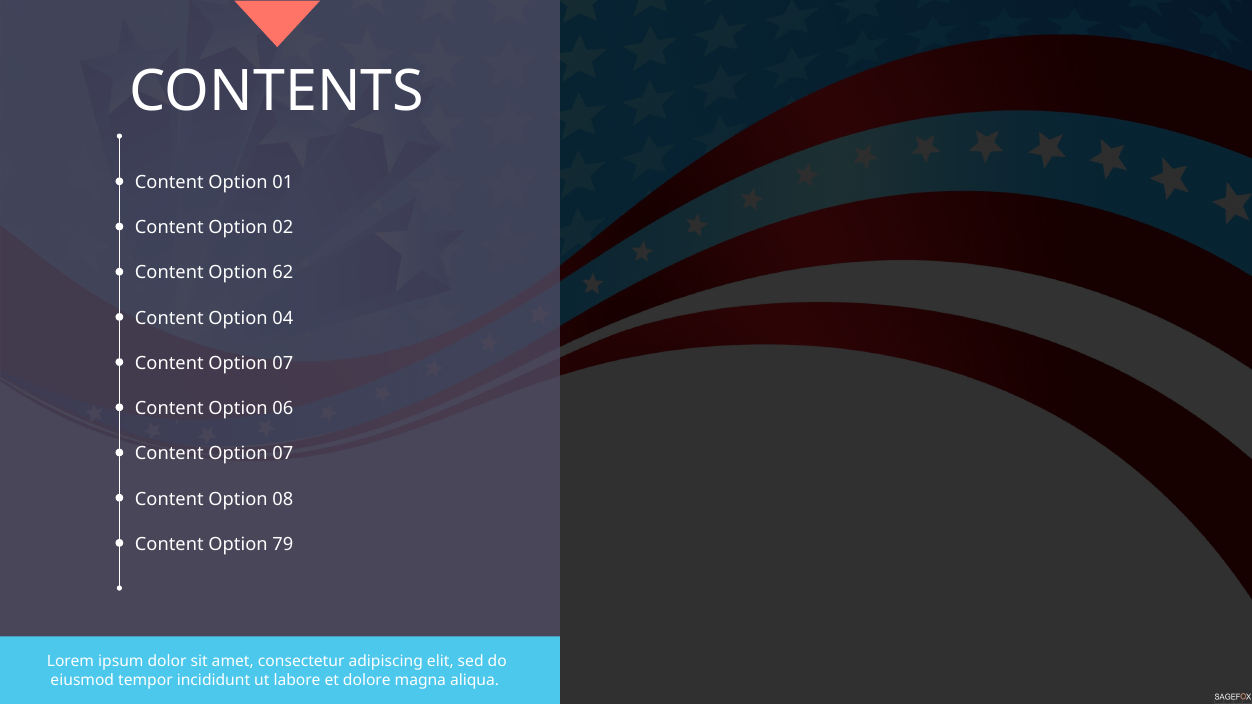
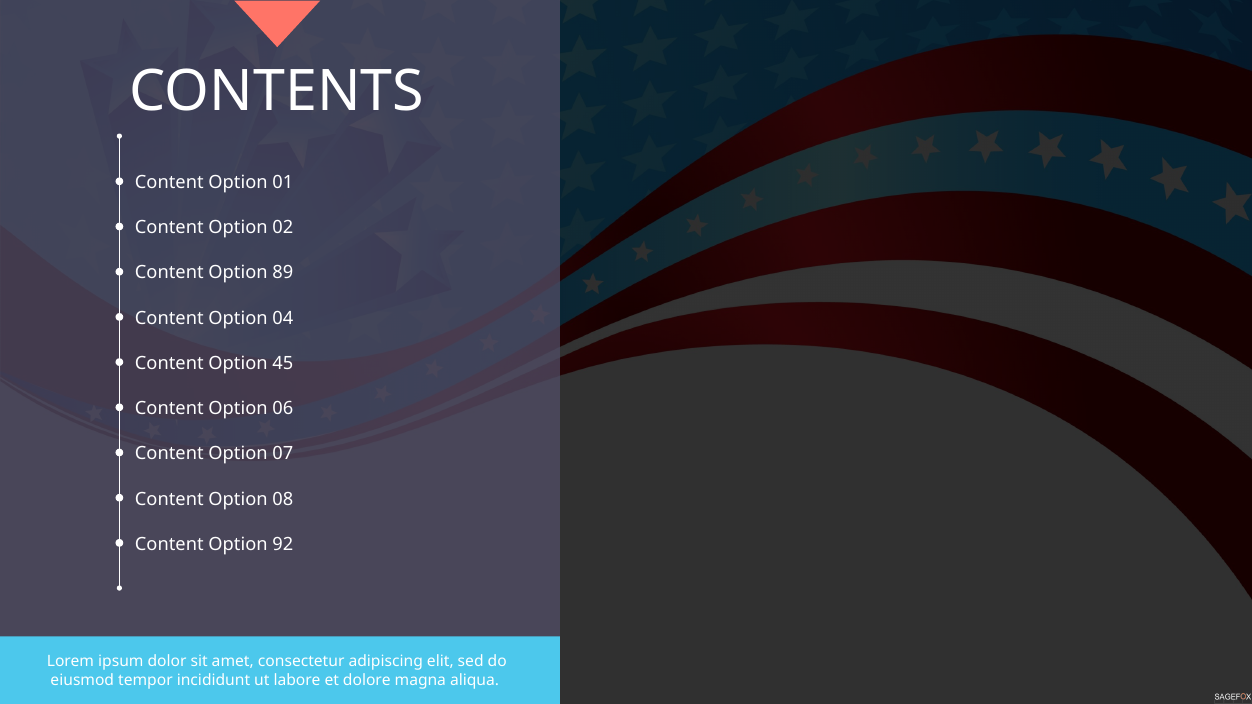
62: 62 -> 89
07 at (283, 364): 07 -> 45
79: 79 -> 92
